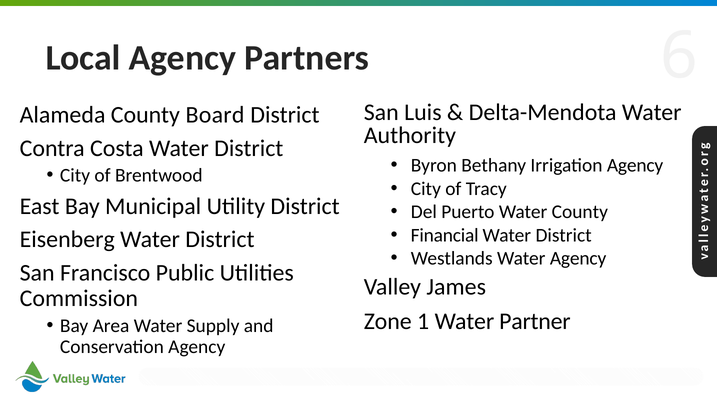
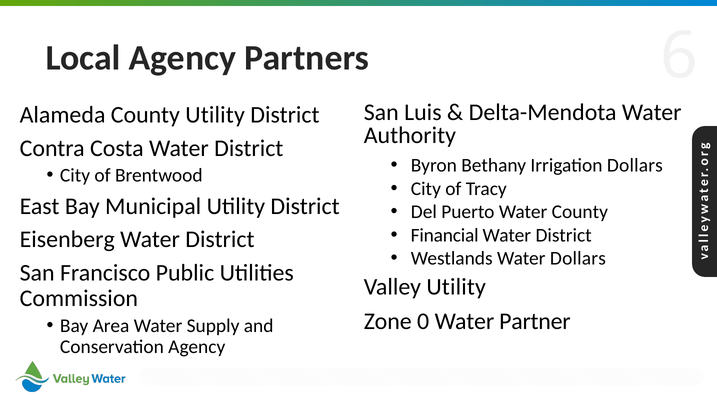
County Board: Board -> Utility
Irrigation Agency: Agency -> Dollars
Water Agency: Agency -> Dollars
Valley James: James -> Utility
1: 1 -> 0
